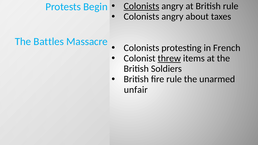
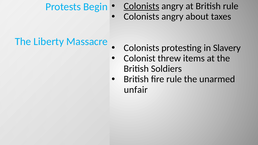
Battles: Battles -> Liberty
French: French -> Slavery
threw underline: present -> none
